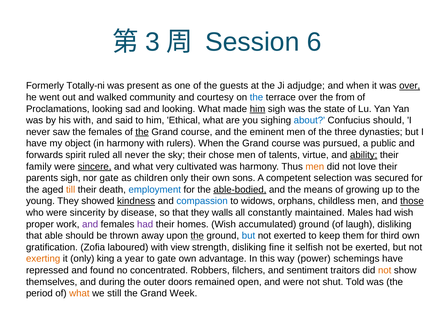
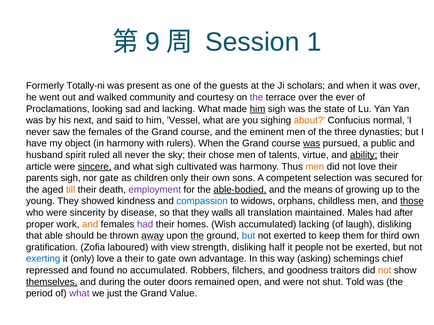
3: 3 -> 9
6: 6 -> 1
adjudge: adjudge -> scholars
over at (410, 86) underline: present -> none
the at (256, 97) colour: blue -> purple
from: from -> ever
and looking: looking -> lacking
his with: with -> next
Ethical: Ethical -> Vessel
about colour: blue -> orange
Confucius should: should -> normal
the at (142, 132) underline: present -> none
was at (312, 144) underline: none -> present
forwards: forwards -> husband
family: family -> article
what very: very -> sigh
employment colour: blue -> purple
kindness underline: present -> none
constantly: constantly -> translation
had wish: wish -> after
and at (90, 225) colour: purple -> orange
accumulated ground: ground -> lacking
away underline: none -> present
fine: fine -> half
selfish: selfish -> people
exerting colour: orange -> blue
only king: king -> love
a year: year -> their
power: power -> asking
schemings have: have -> chief
no concentrated: concentrated -> accumulated
sentiment: sentiment -> goodness
themselves underline: none -> present
what at (79, 294) colour: orange -> purple
still: still -> just
Week: Week -> Value
